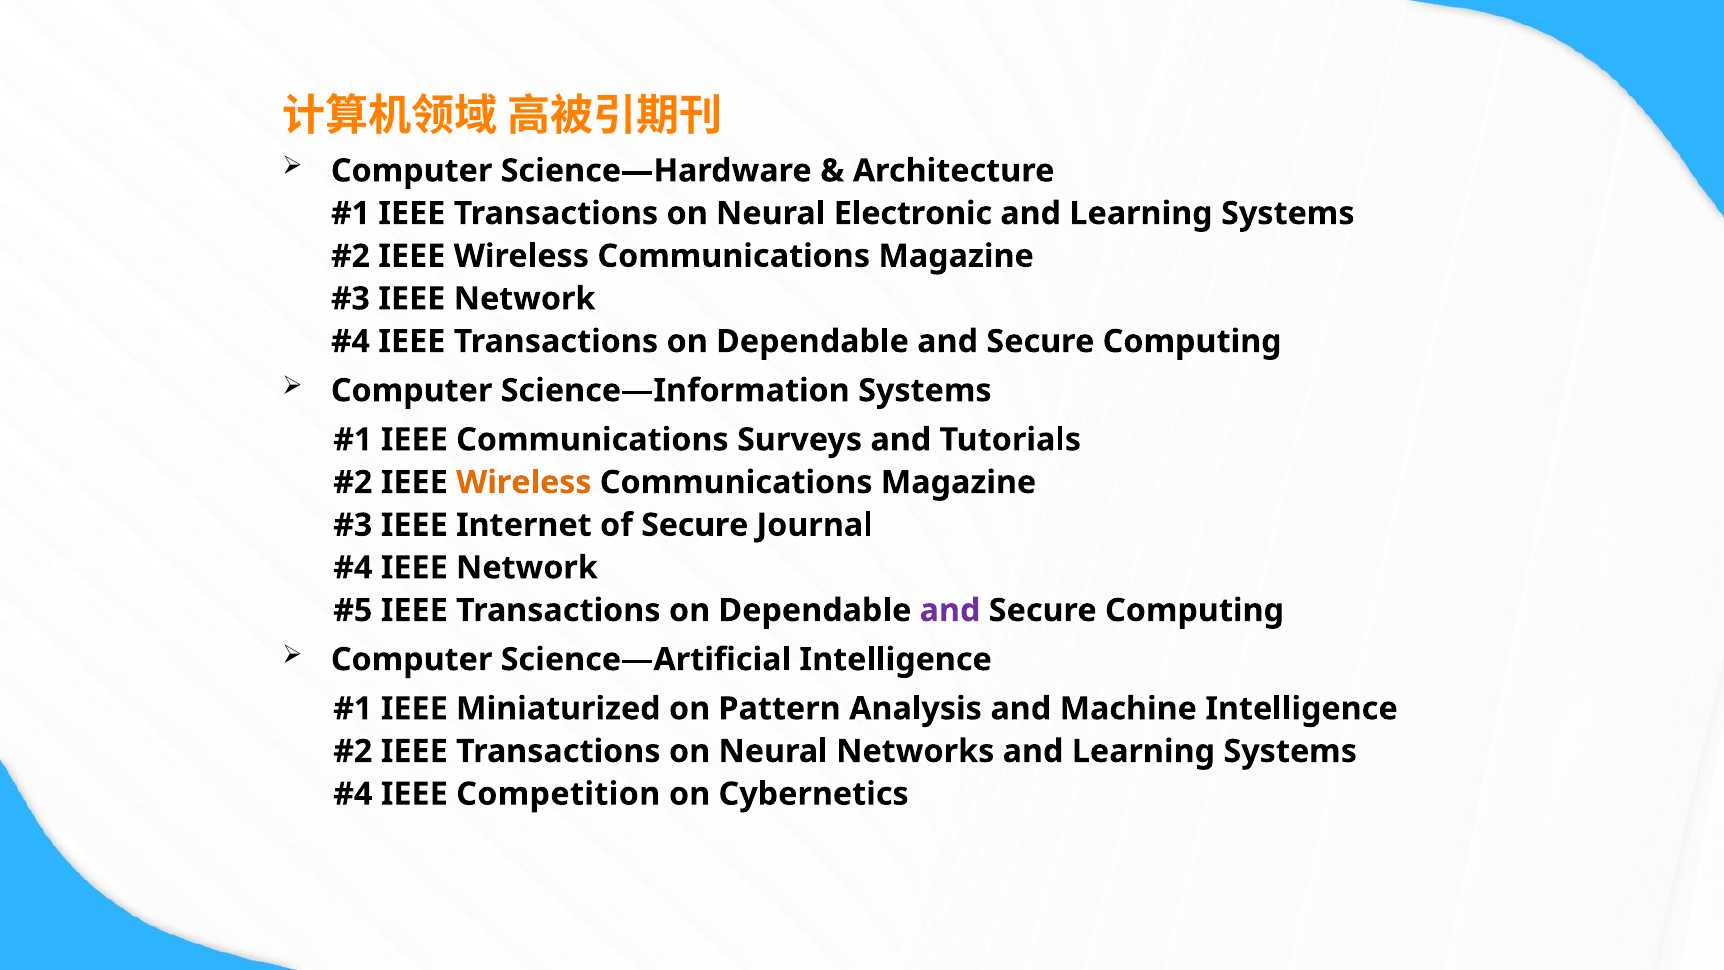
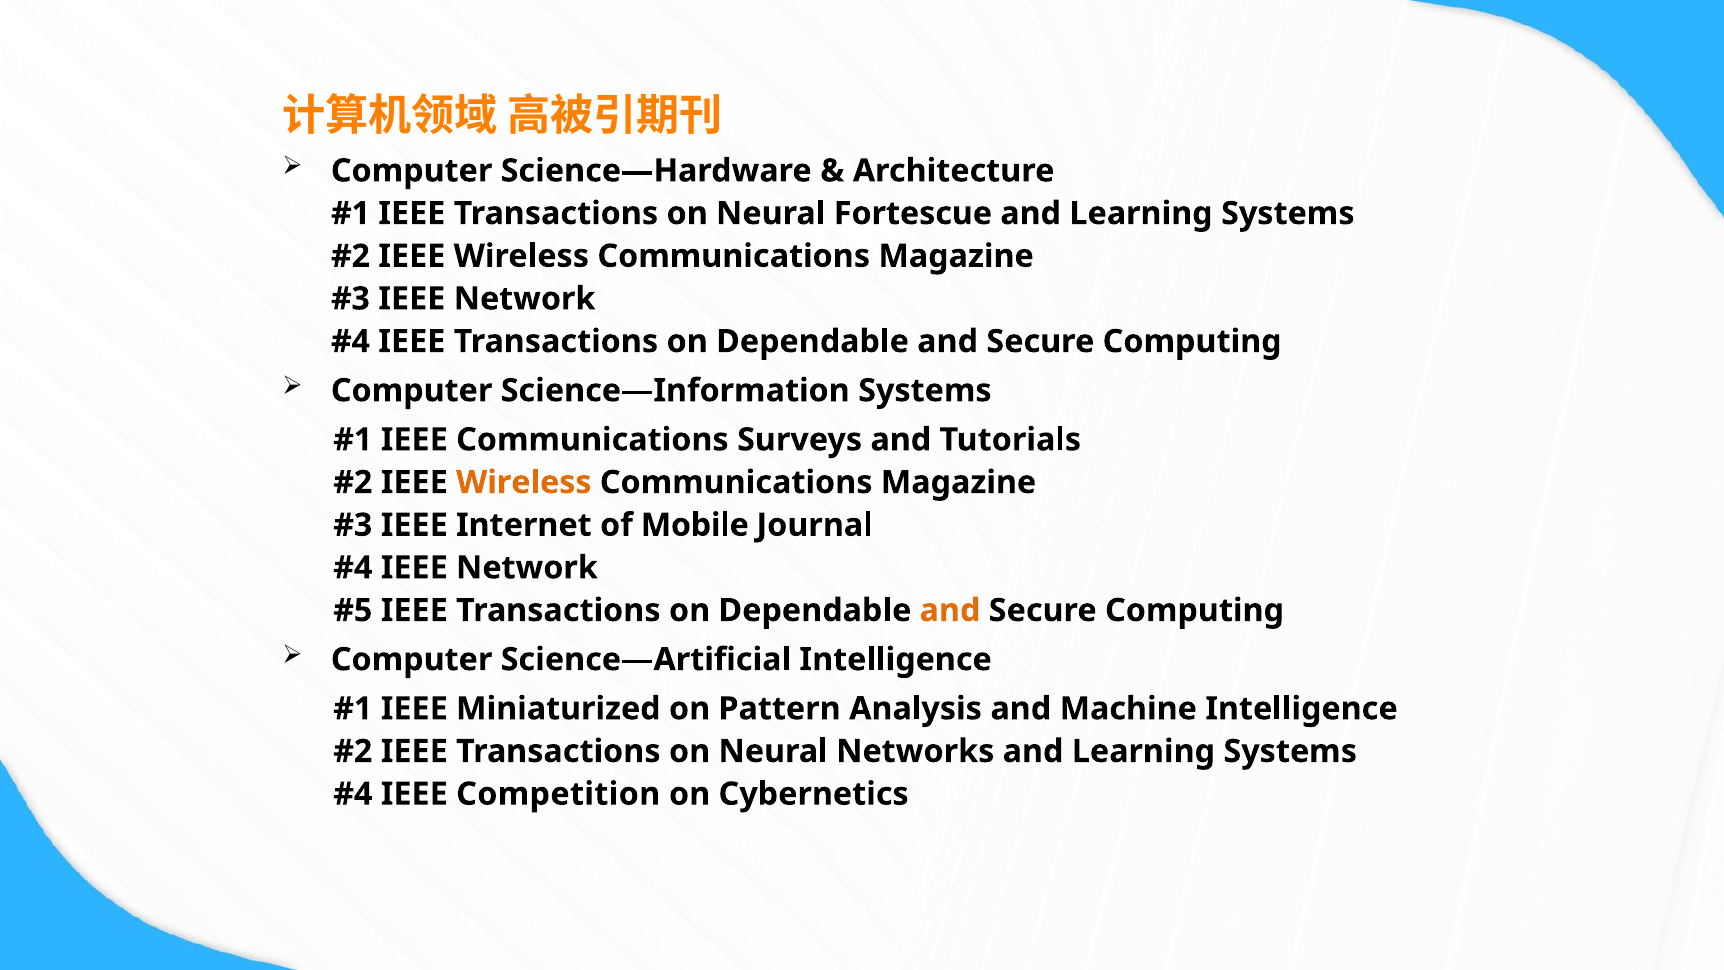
Electronic: Electronic -> Fortescue
of Secure: Secure -> Mobile
and at (950, 610) colour: purple -> orange
